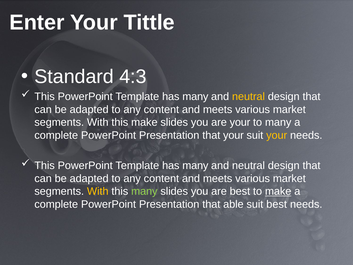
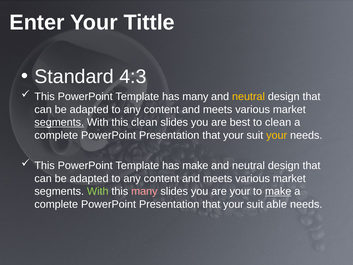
segments at (59, 122) underline: none -> present
this make: make -> clean
are your: your -> best
to many: many -> clean
many at (195, 165): many -> make
With at (98, 191) colour: yellow -> light green
many at (144, 191) colour: light green -> pink
are best: best -> your
able at (233, 204): able -> your
suit best: best -> able
